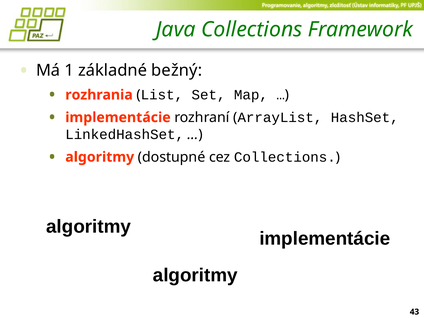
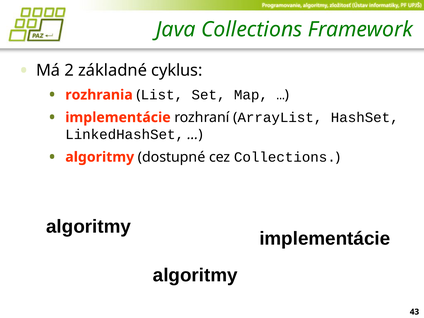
1: 1 -> 2
bežný: bežný -> cyklus
